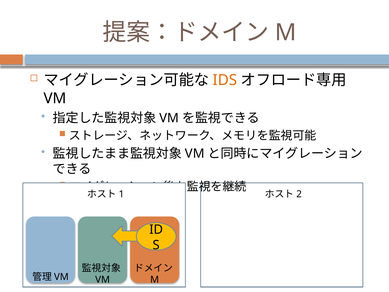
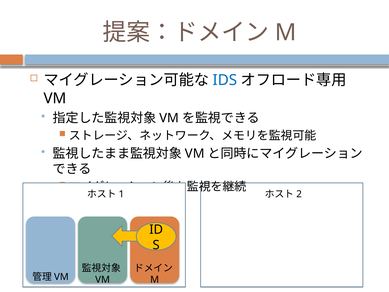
IDS colour: orange -> blue
